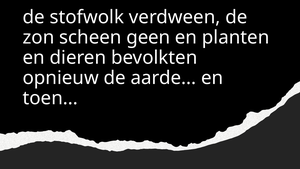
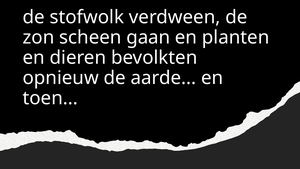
geen: geen -> gaan
